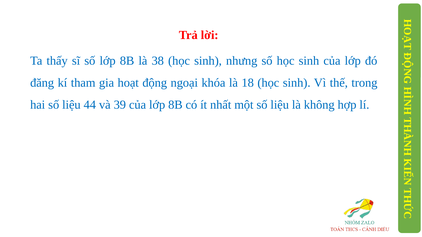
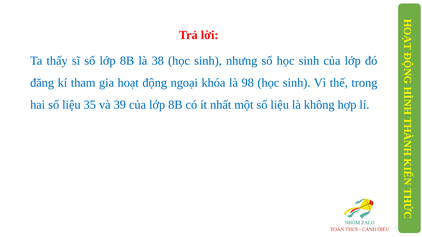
18: 18 -> 98
44: 44 -> 35
